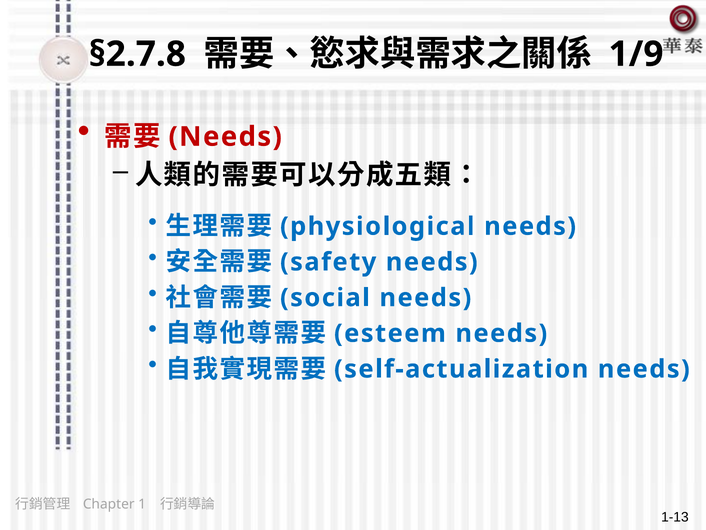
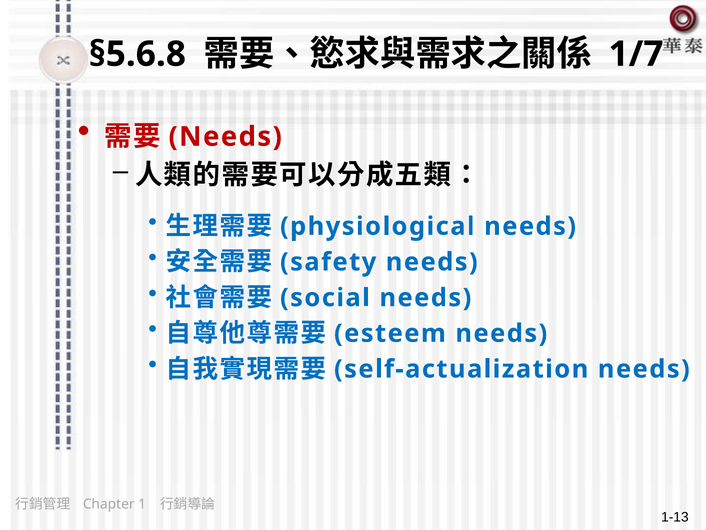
§2.7.8: §2.7.8 -> §5.6.8
1/9: 1/9 -> 1/7
